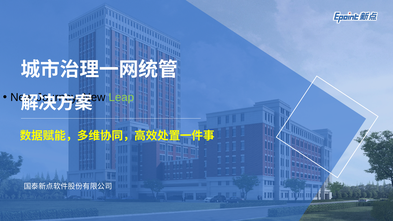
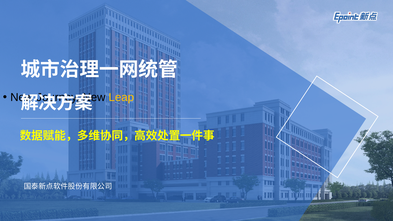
Leap colour: light green -> yellow
